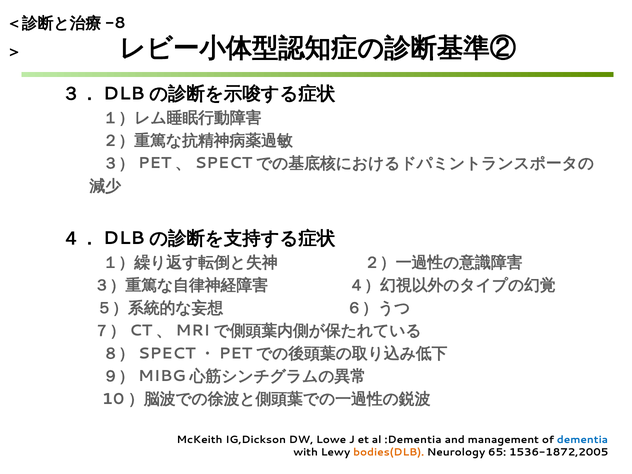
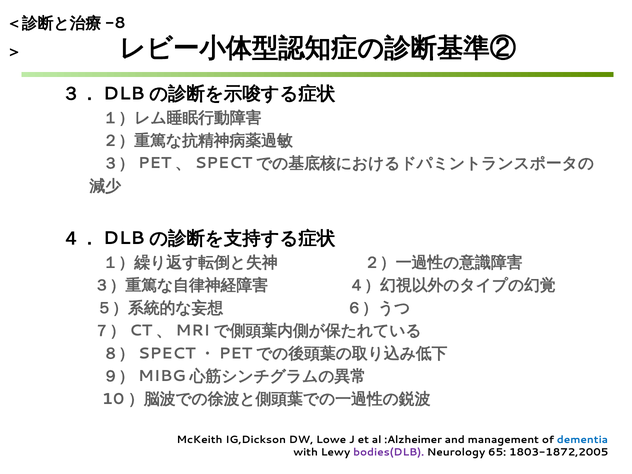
:Dementia: :Dementia -> :Alzheimer
bodies(DLB colour: orange -> purple
1536-1872,2005: 1536-1872,2005 -> 1803-1872,2005
